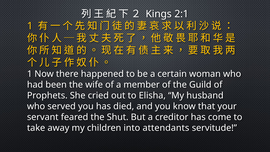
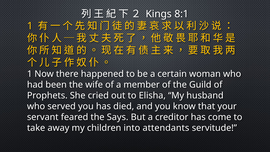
2:1: 2:1 -> 8:1
Shut: Shut -> Says
